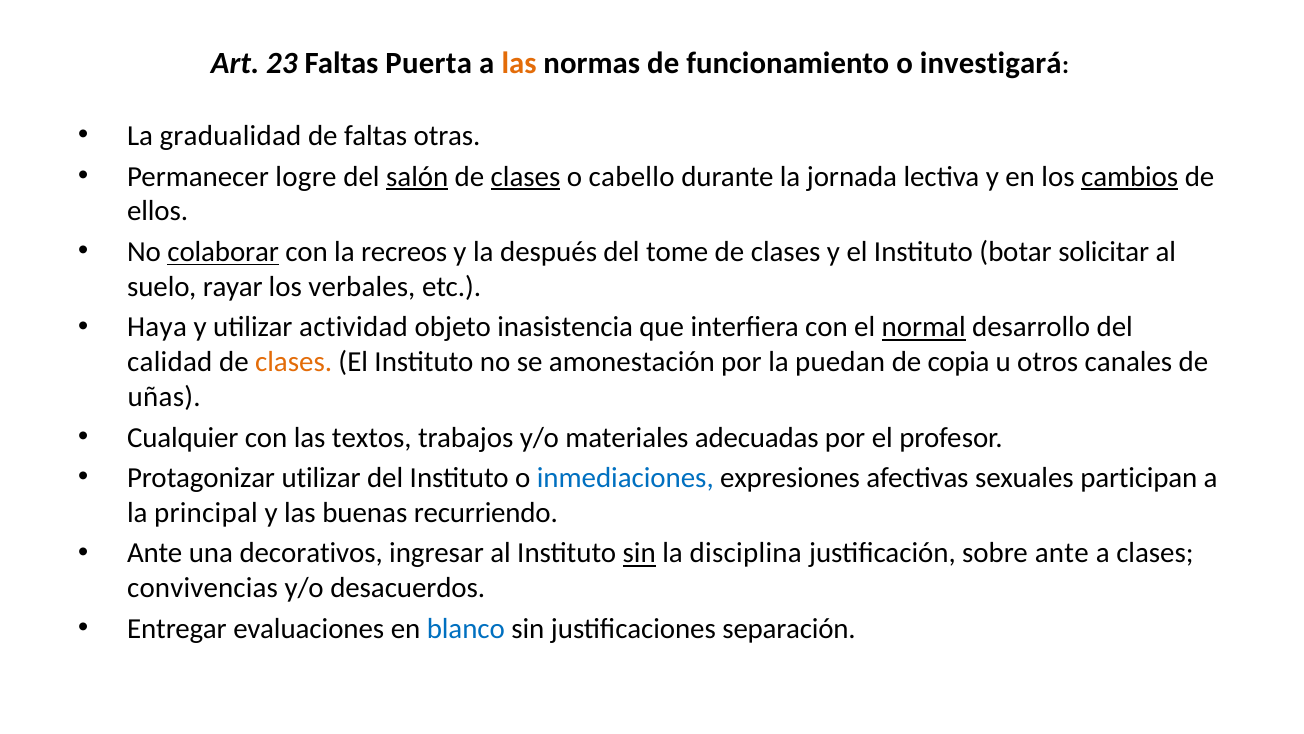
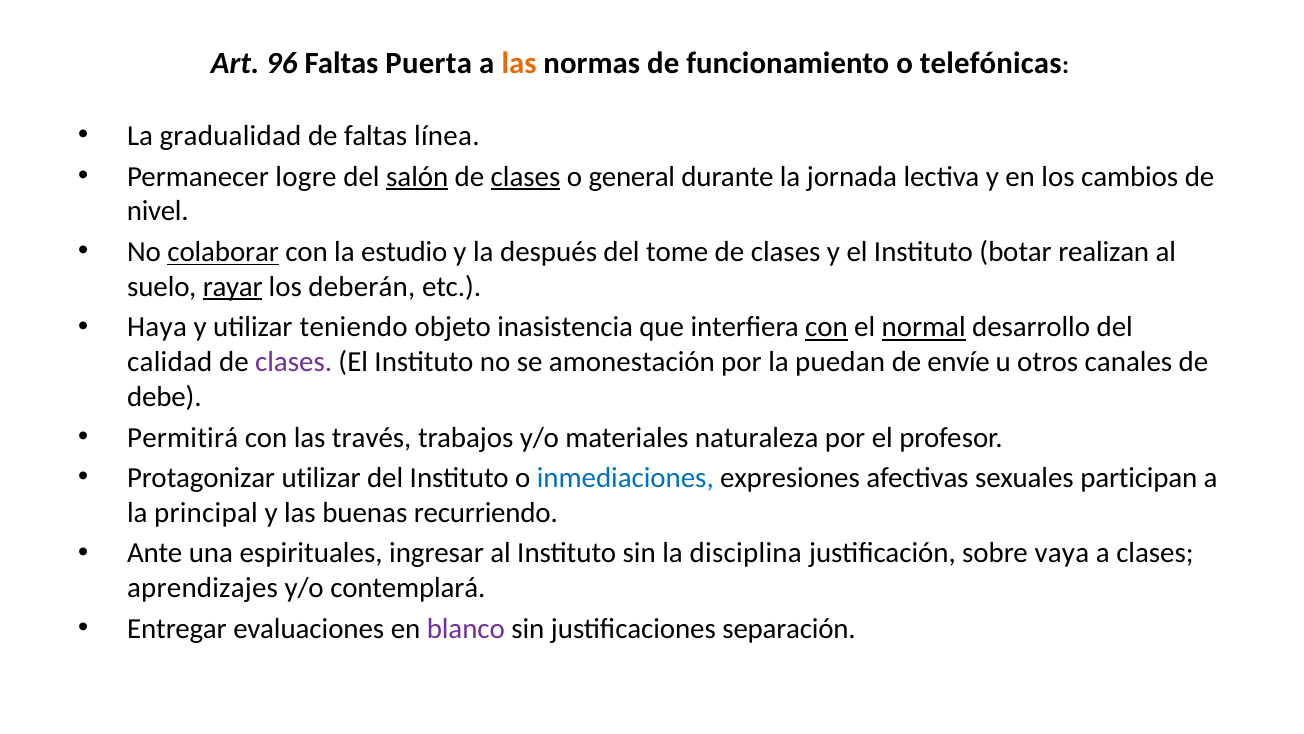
23: 23 -> 96
investigará: investigará -> telefónicas
otras: otras -> línea
cabello: cabello -> general
cambios underline: present -> none
ellos: ellos -> nivel
recreos: recreos -> estudio
solicitar: solicitar -> realizan
rayar underline: none -> present
verbales: verbales -> deberán
actividad: actividad -> teniendo
con at (827, 327) underline: none -> present
clases at (294, 362) colour: orange -> purple
copia: copia -> envíe
uñas: uñas -> debe
Cualquier: Cualquier -> Permitirá
textos: textos -> través
adecuadas: adecuadas -> naturaleza
decorativos: decorativos -> espirituales
sin at (639, 553) underline: present -> none
sobre ante: ante -> vaya
convivencias: convivencias -> aprendizajes
desacuerdos: desacuerdos -> contemplará
blanco colour: blue -> purple
